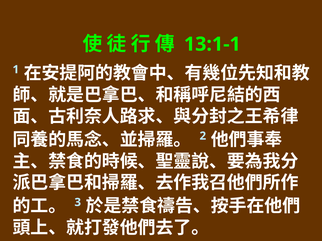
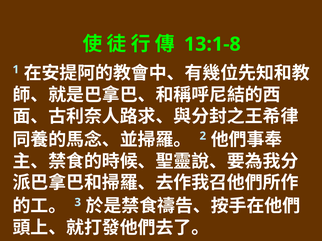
13:1-1: 13:1-1 -> 13:1-8
